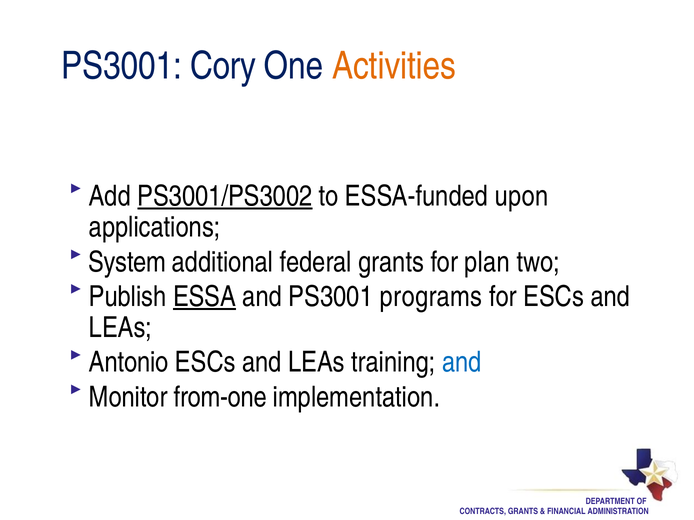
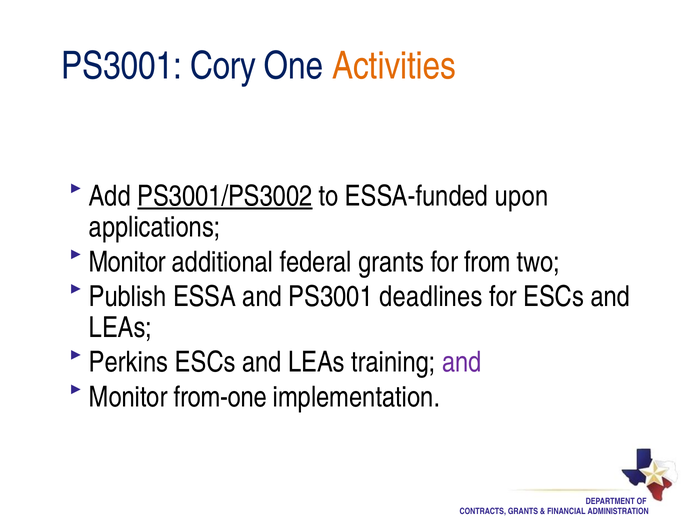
System at (127, 262): System -> Monitor
plan: plan -> from
ESSA underline: present -> none
programs: programs -> deadlines
Antonio: Antonio -> Perkins
and at (462, 363) colour: blue -> purple
